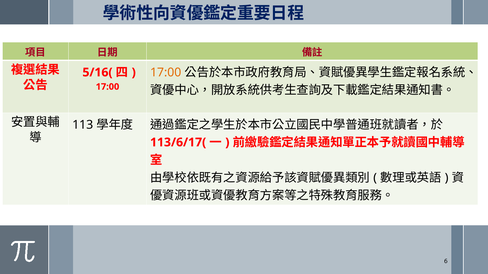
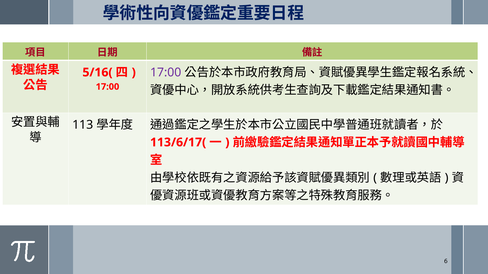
17:00 at (166, 73) colour: orange -> purple
